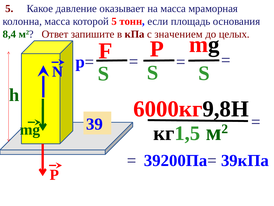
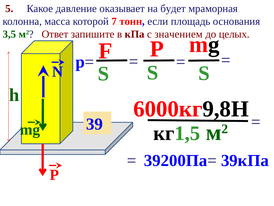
на масса: масса -> будет
которой 5: 5 -> 7
8,4: 8,4 -> 3,5
